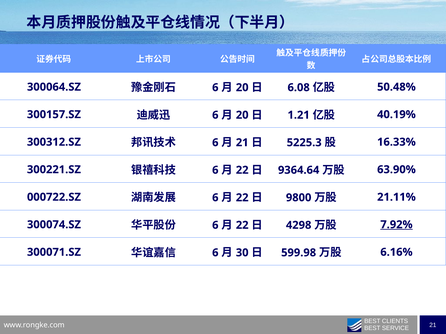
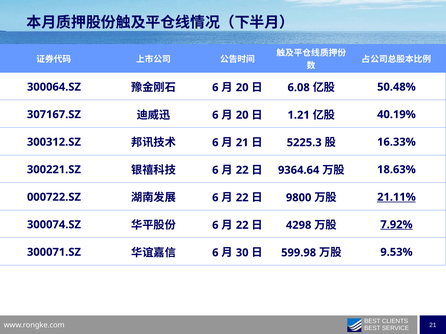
300157.SZ: 300157.SZ -> 307167.SZ
63.90%: 63.90% -> 18.63%
21.11% underline: none -> present
6.16%: 6.16% -> 9.53%
